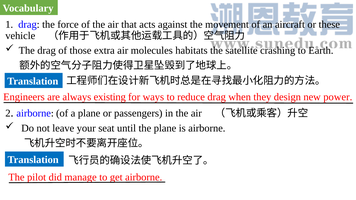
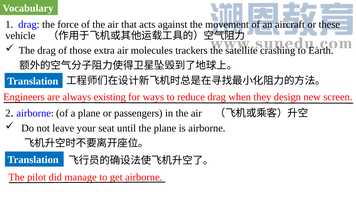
habitats: habitats -> trackers
power: power -> screen
